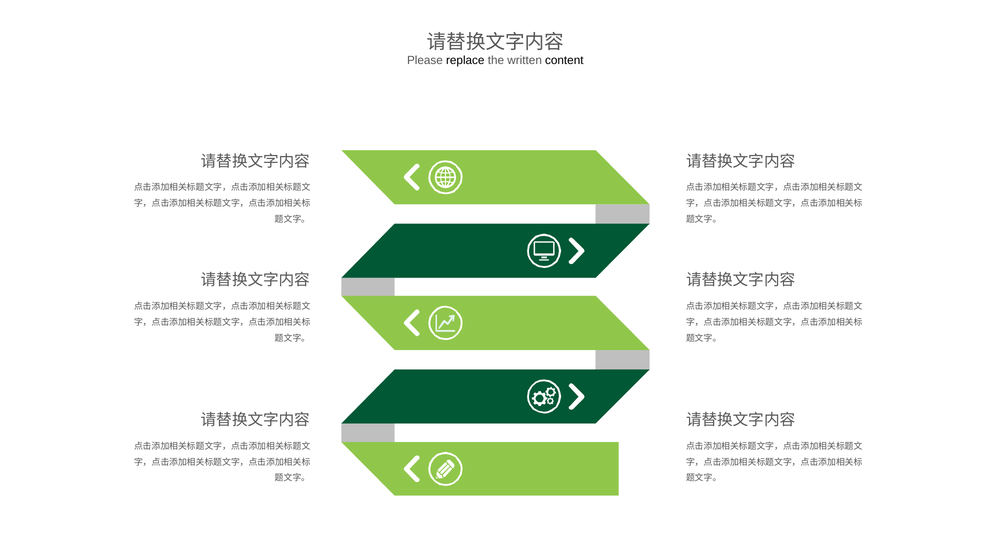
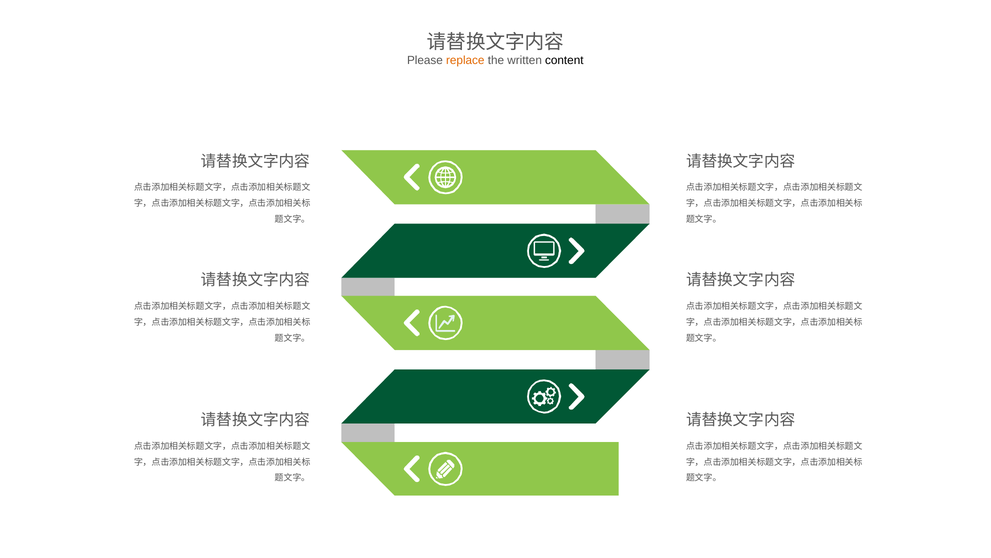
replace colour: black -> orange
